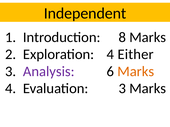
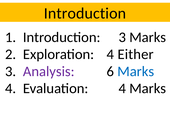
Independent at (85, 13): Independent -> Introduction
Introduction 8: 8 -> 3
Marks at (136, 72) colour: orange -> blue
Evaluation 3: 3 -> 4
